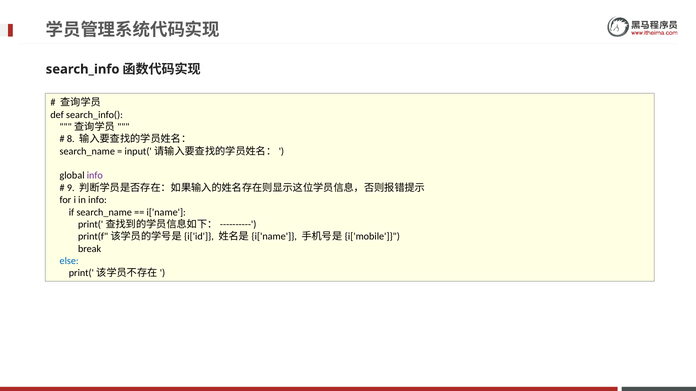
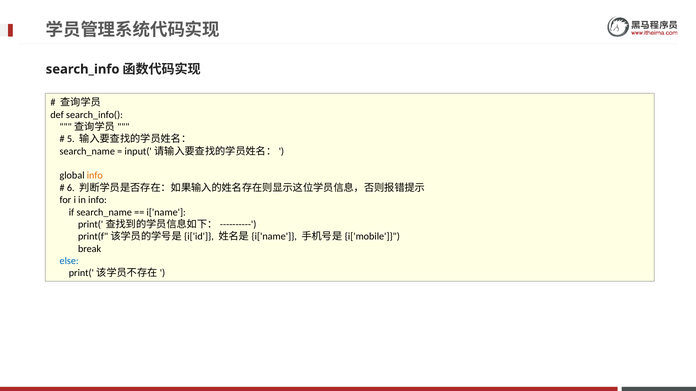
8: 8 -> 5
info at (95, 176) colour: purple -> orange
9: 9 -> 6
